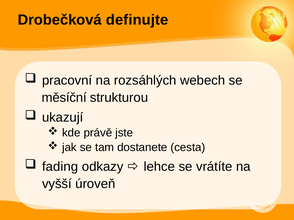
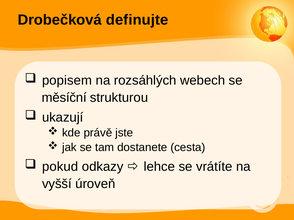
pracovní: pracovní -> popisem
fading: fading -> pokud
